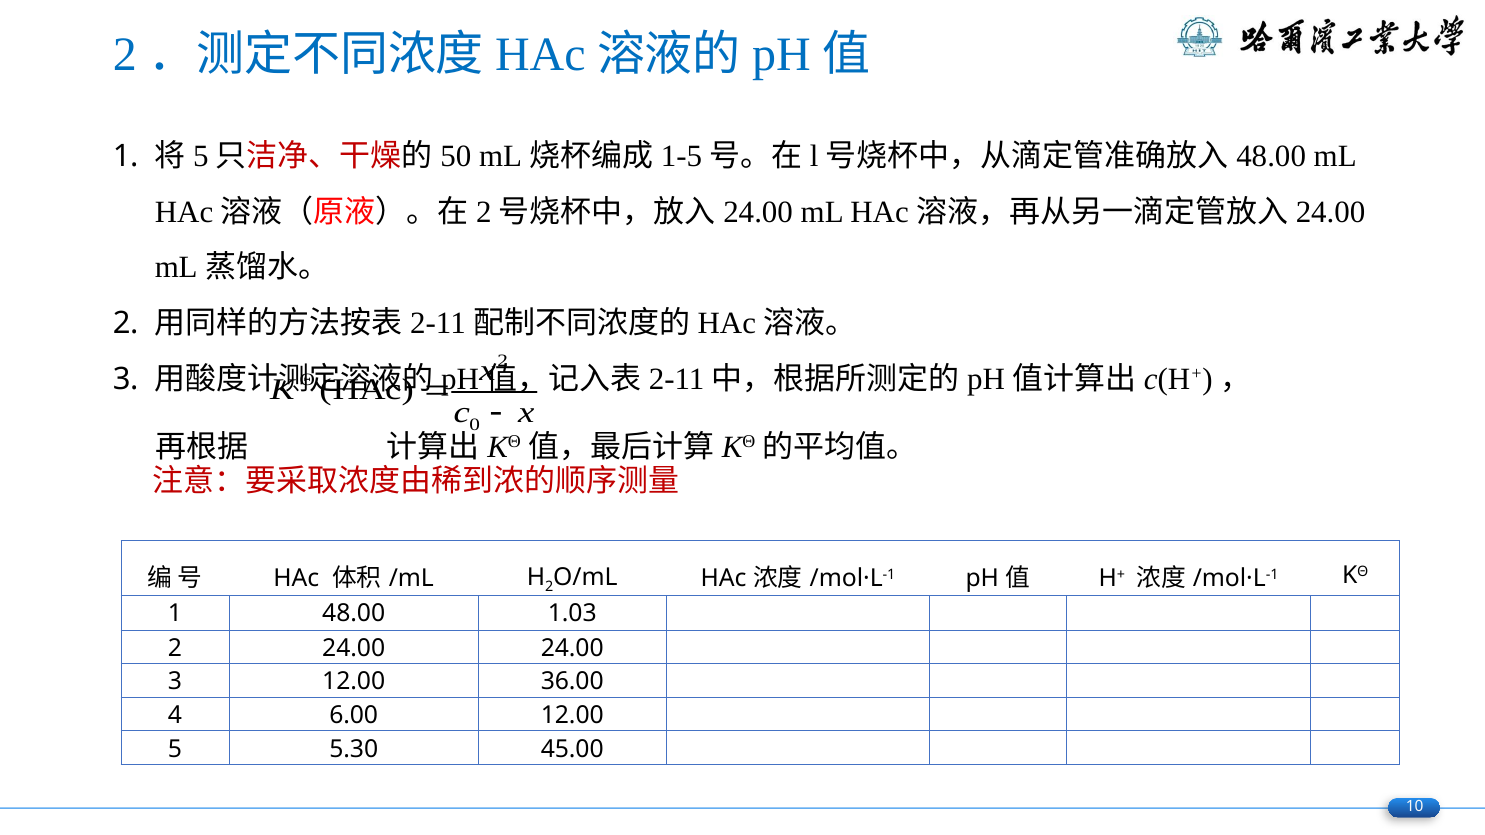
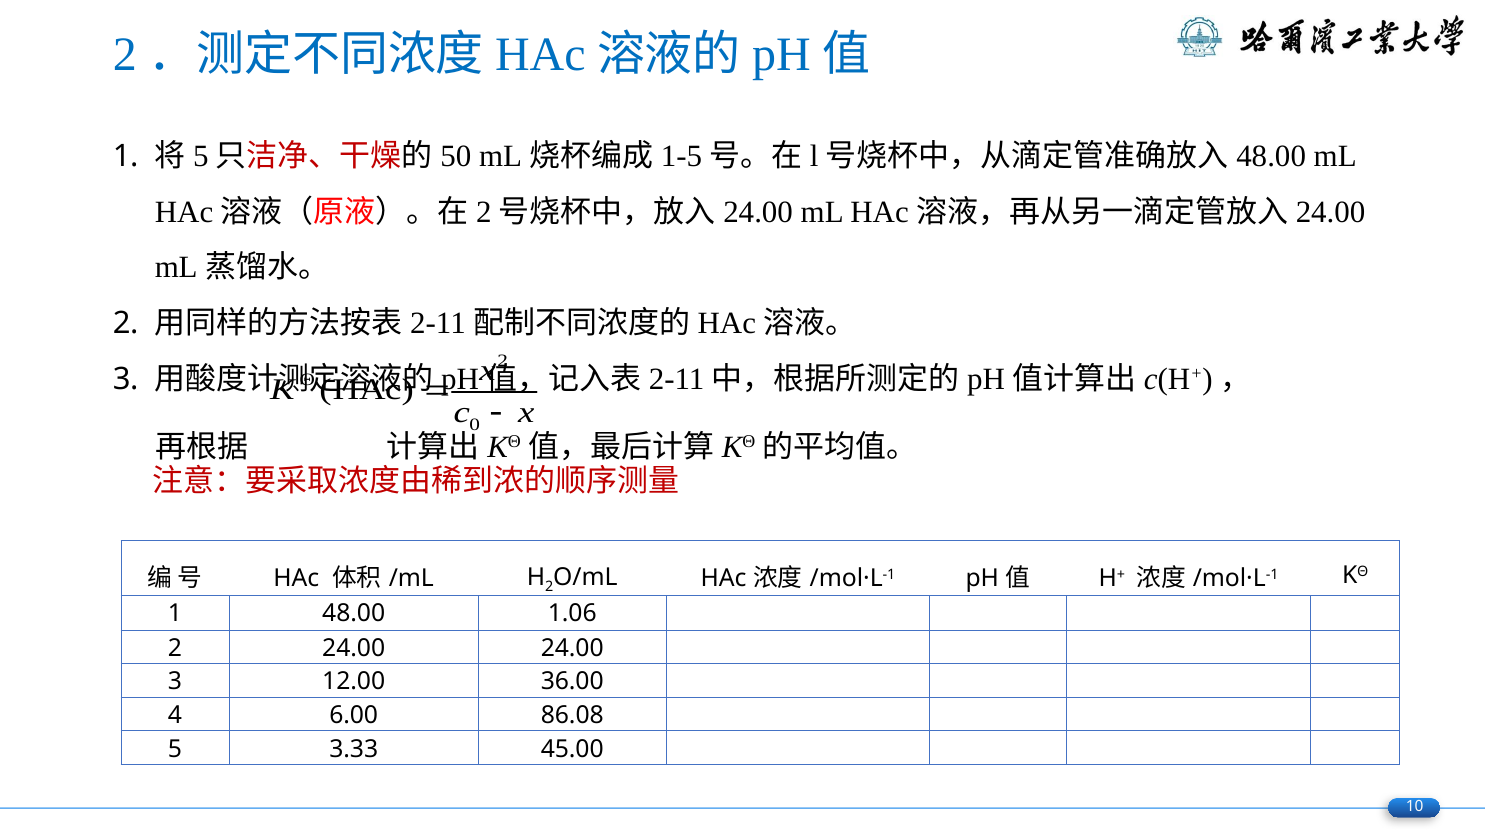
1.03: 1.03 -> 1.06
6.00 12.00: 12.00 -> 86.08
5.30: 5.30 -> 3.33
